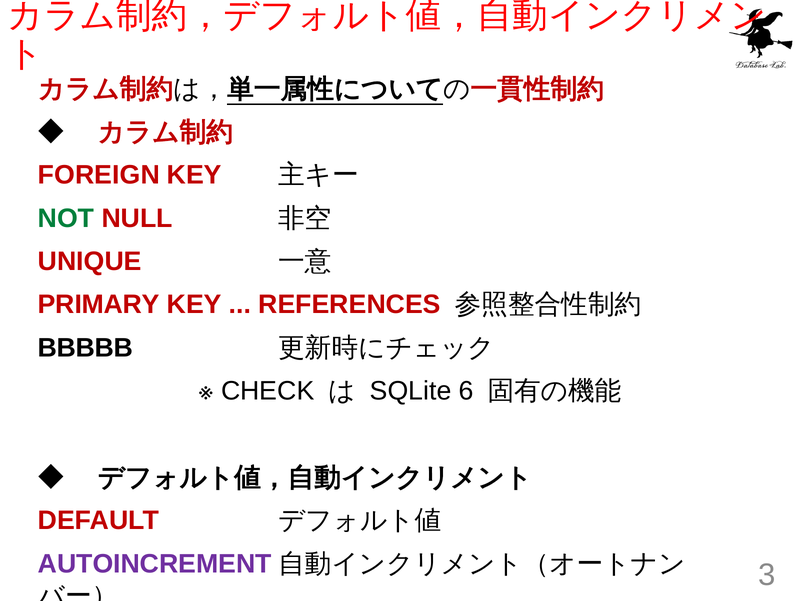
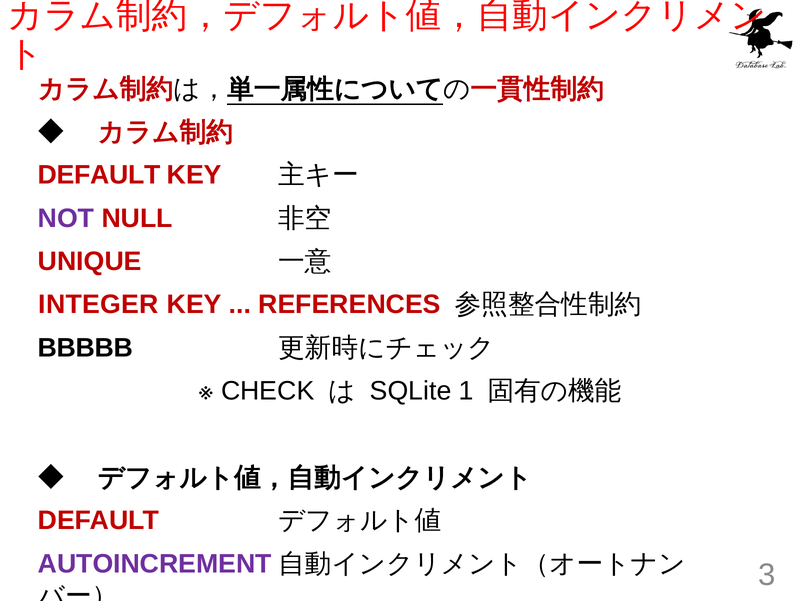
FOREIGN at (99, 175): FOREIGN -> DEFAULT
NOT colour: green -> purple
PRIMARY: PRIMARY -> INTEGER
6: 6 -> 1
